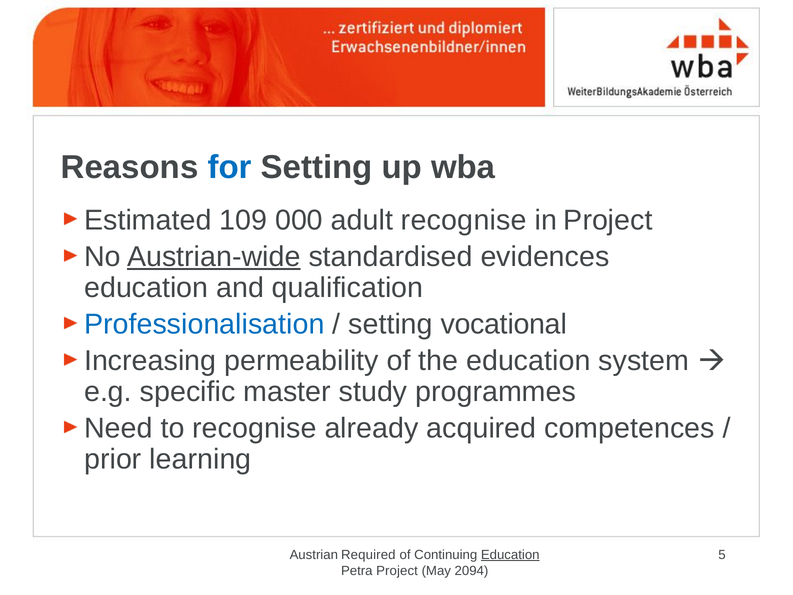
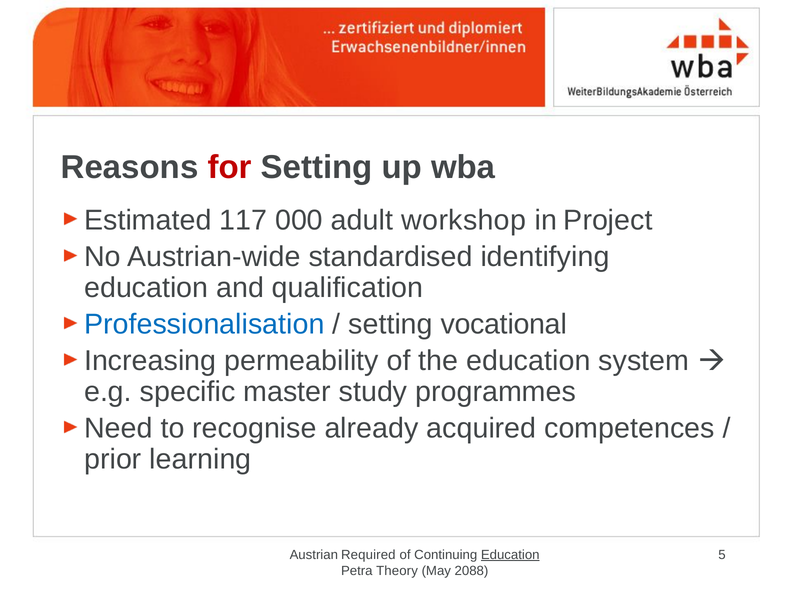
for colour: blue -> red
109: 109 -> 117
adult recognise: recognise -> workshop
Austrian-wide underline: present -> none
evidences: evidences -> identifying
Petra Project: Project -> Theory
2094: 2094 -> 2088
